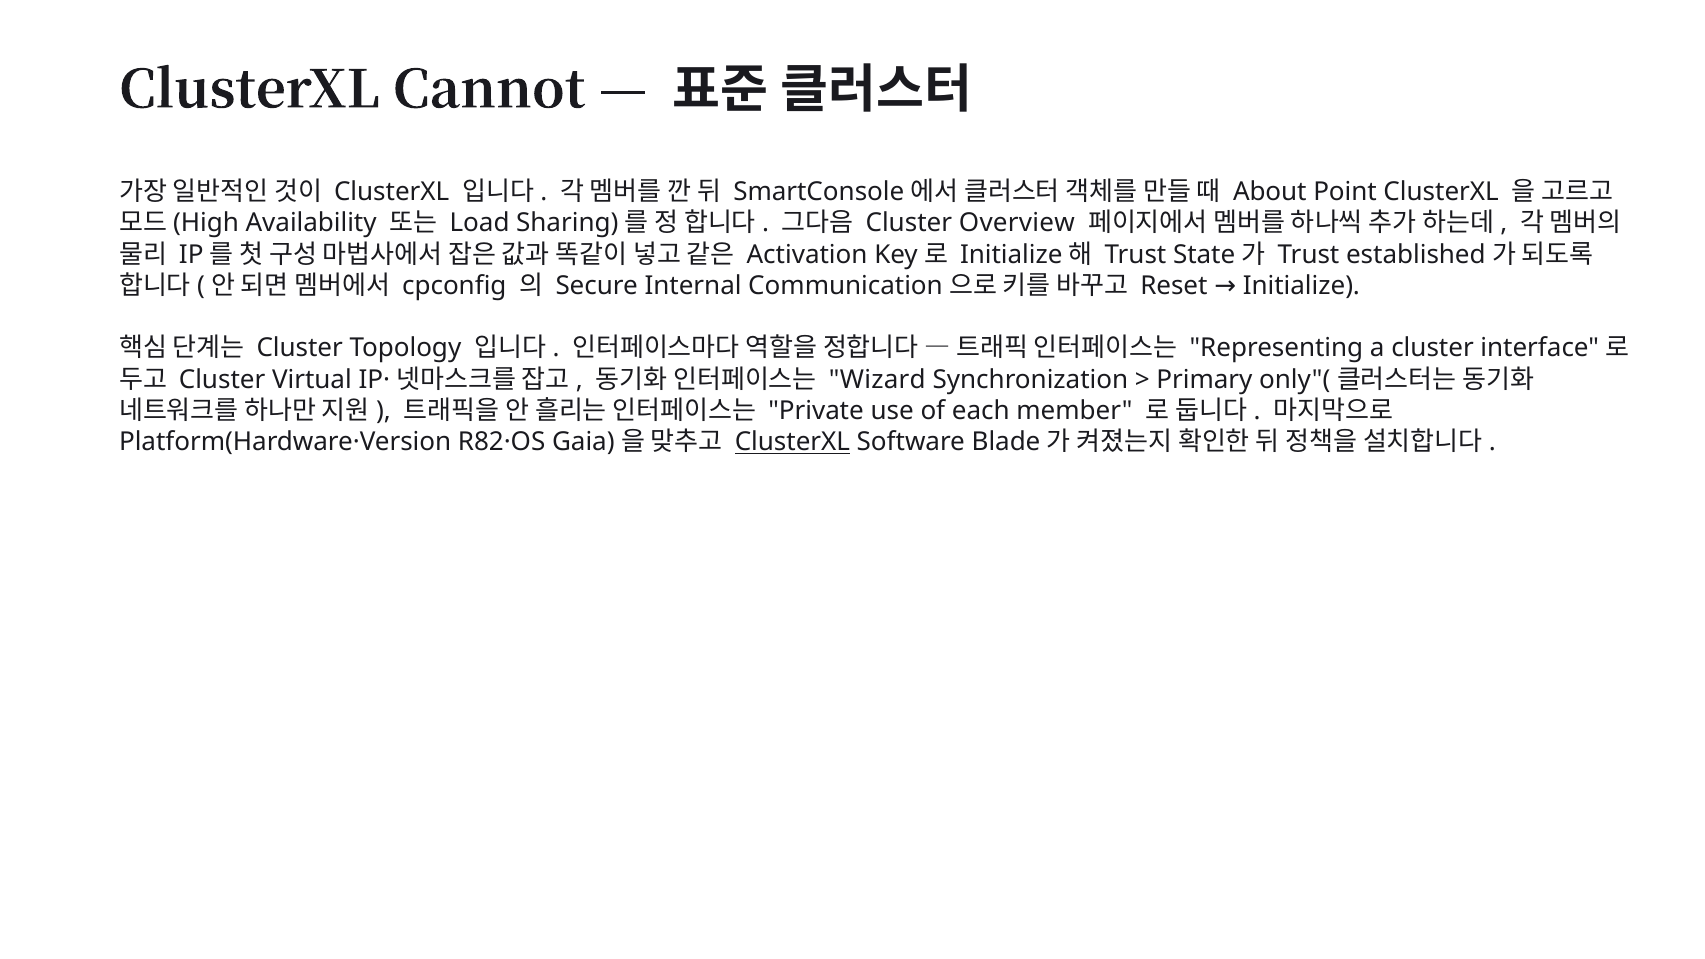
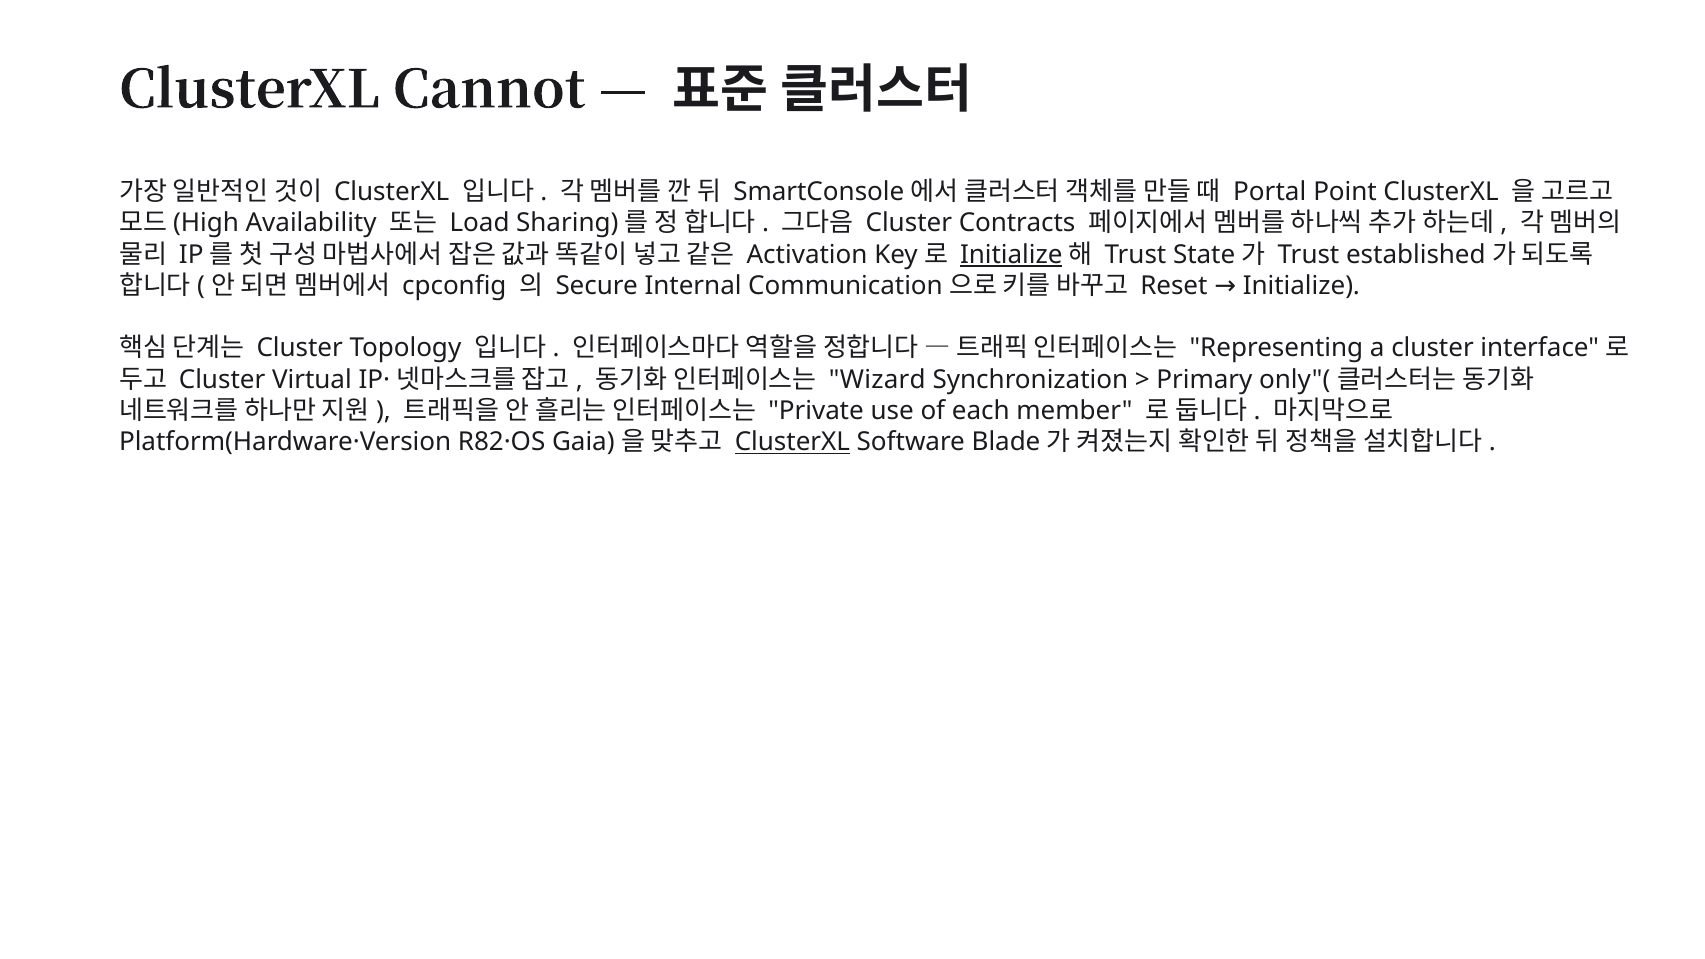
About: About -> Portal
Overview: Overview -> Contracts
Initialize at (1011, 255) underline: none -> present
